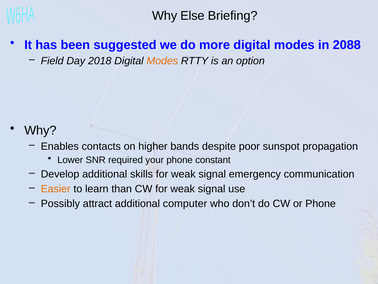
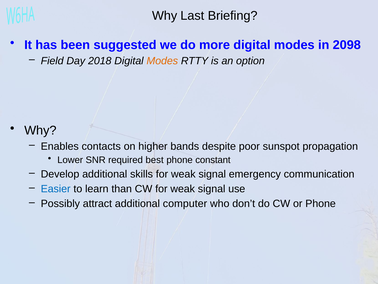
Else: Else -> Last
2088: 2088 -> 2098
your: your -> best
Easier colour: orange -> blue
